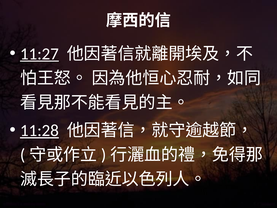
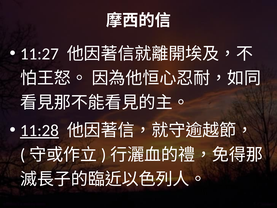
11:27 underline: present -> none
